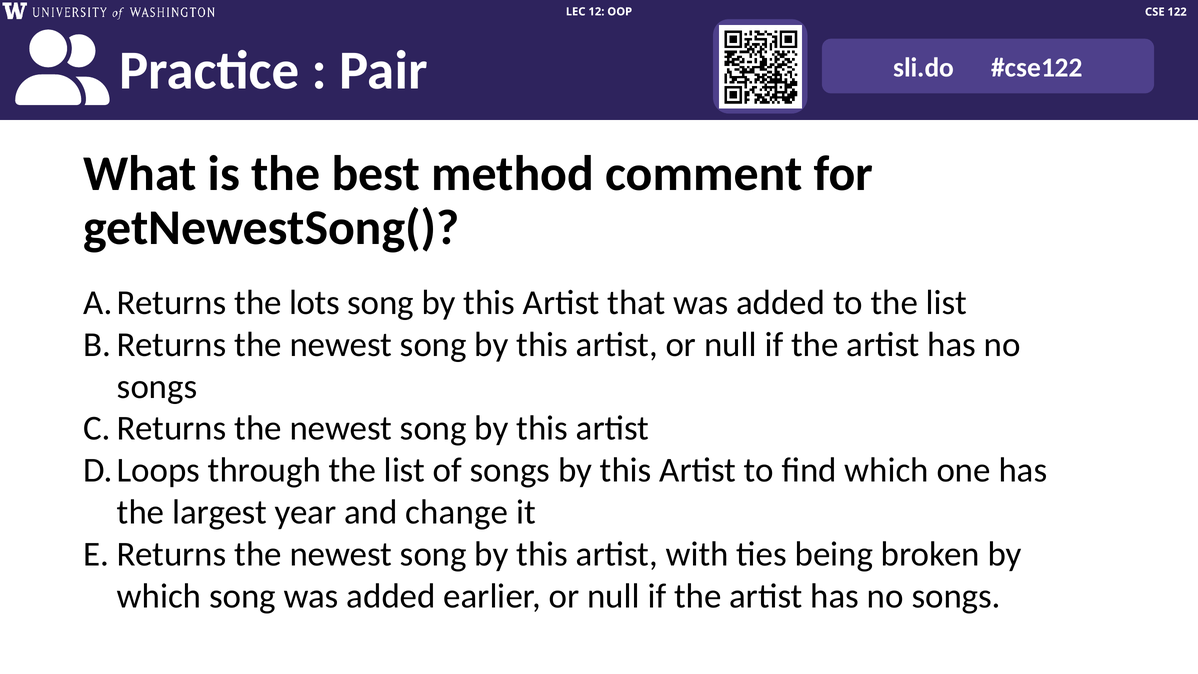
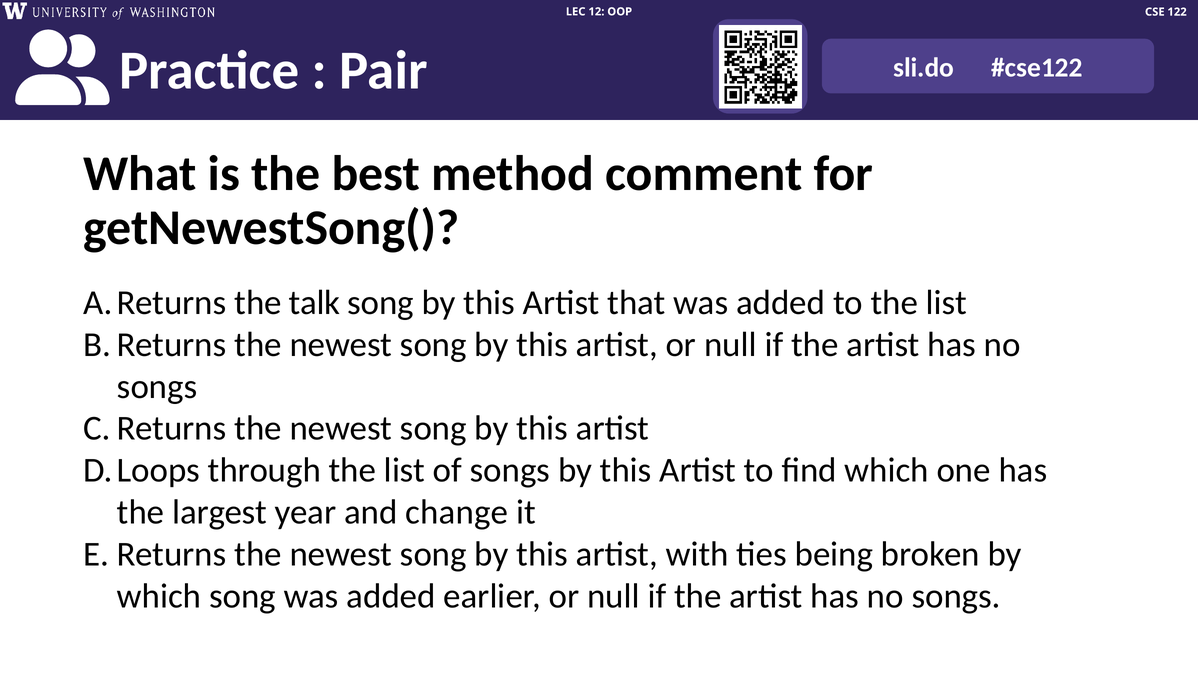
lots: lots -> talk
